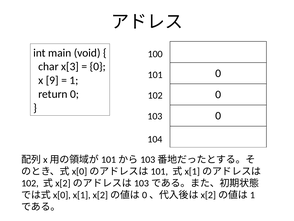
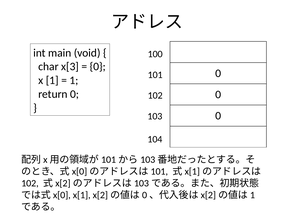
x 9: 9 -> 1
